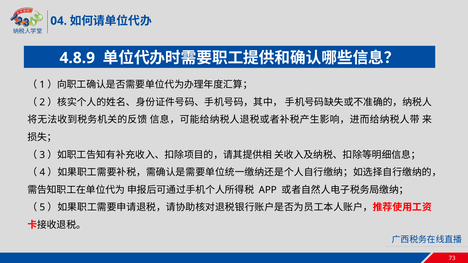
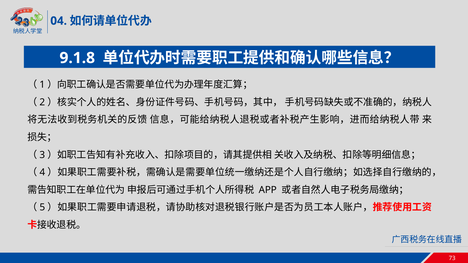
4.8.9: 4.8.9 -> 9.1.8
